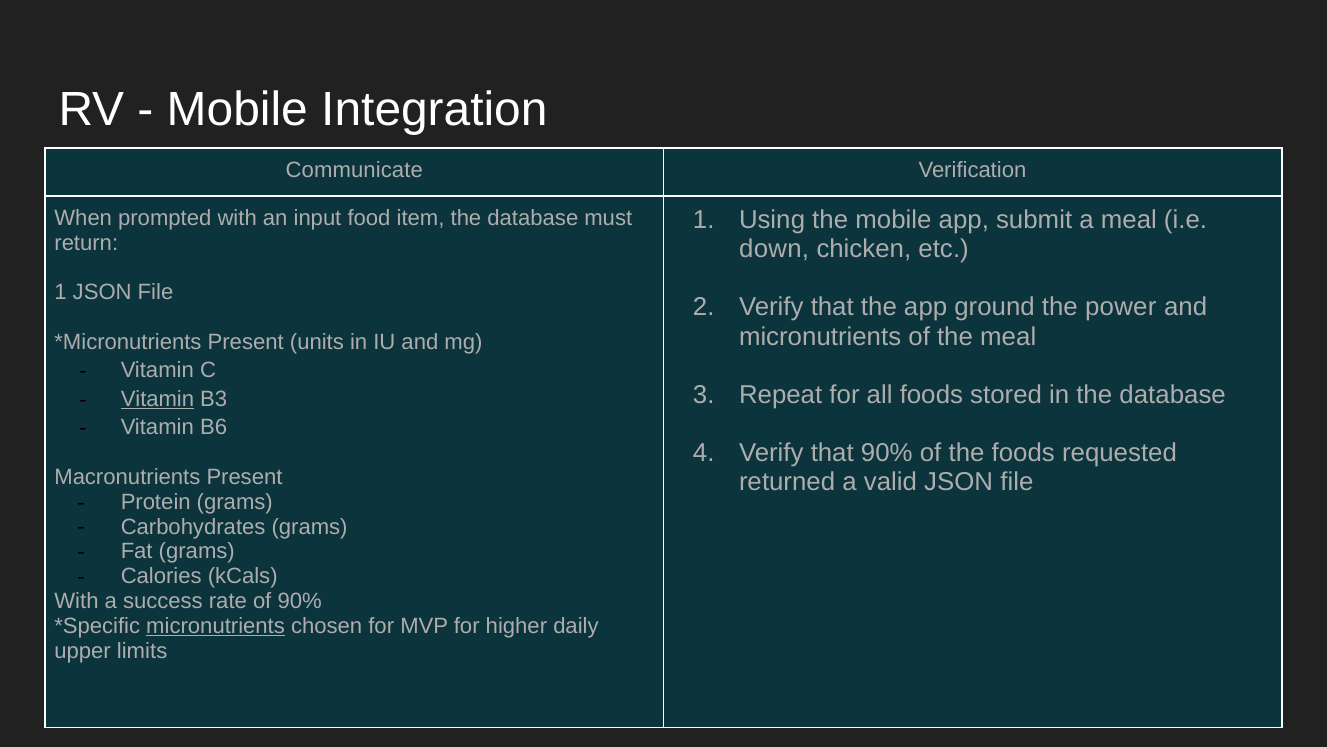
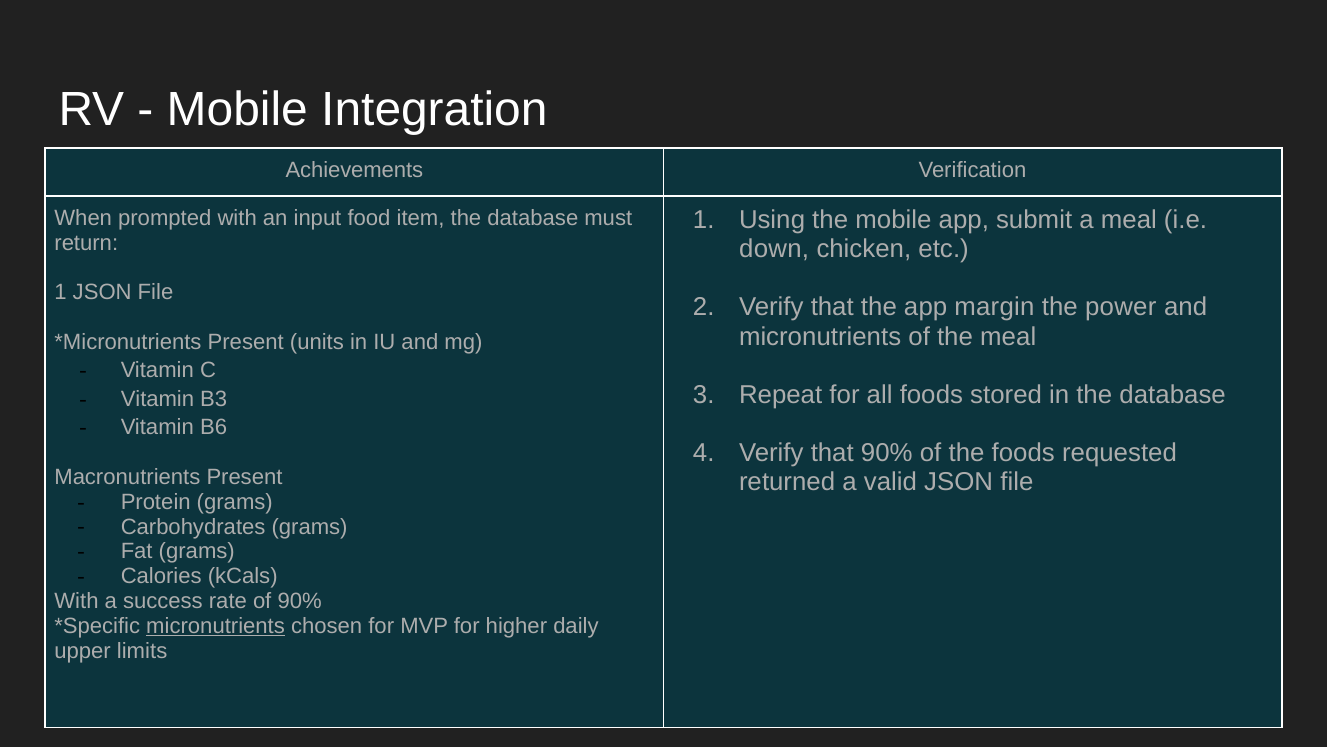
Communicate: Communicate -> Achievements
ground: ground -> margin
Vitamin at (157, 399) underline: present -> none
